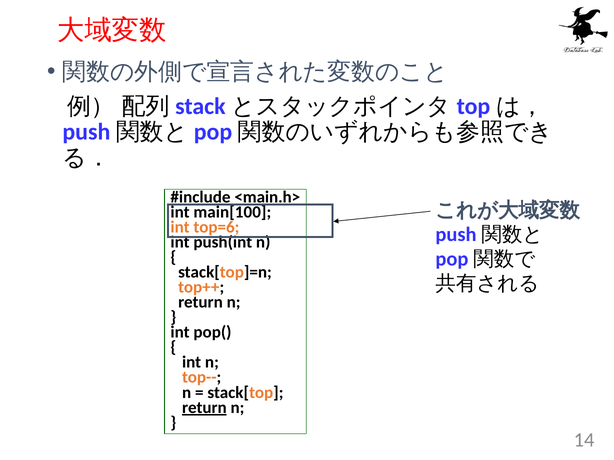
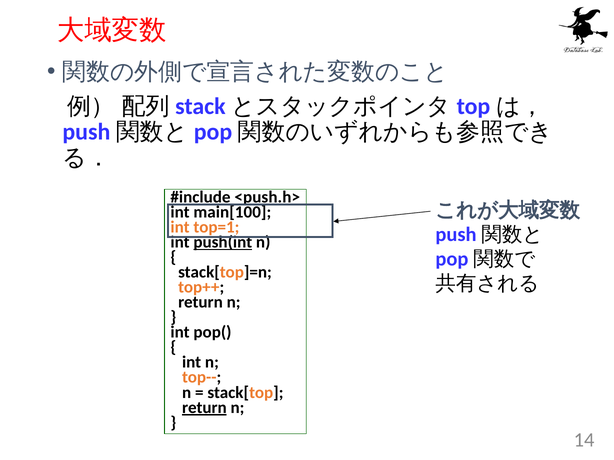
<main.h>: <main.h> -> <push.h>
top=6: top=6 -> top=1
push(int underline: none -> present
